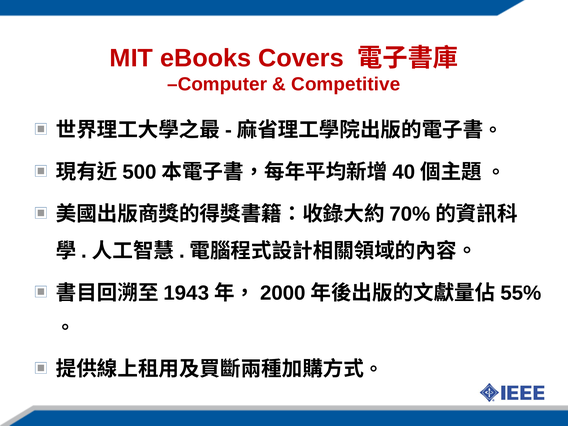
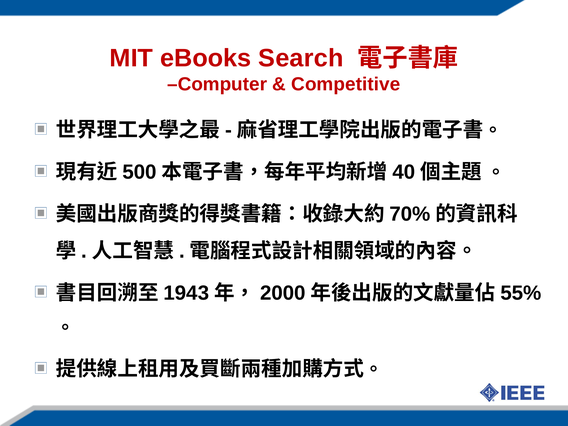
Covers: Covers -> Search
